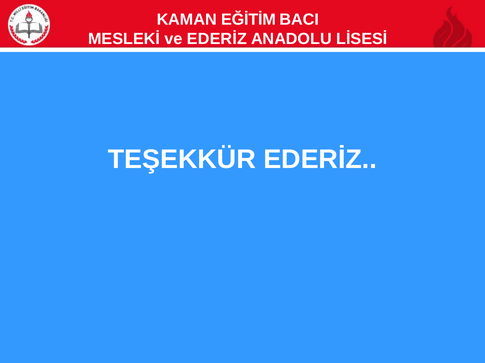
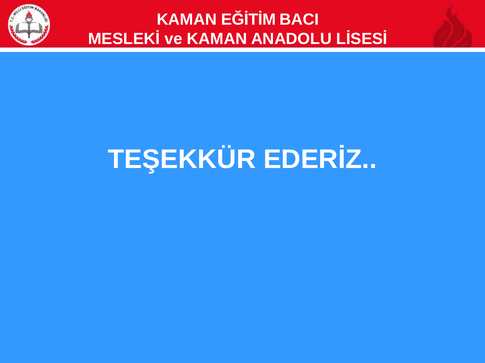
ve EDERİZ: EDERİZ -> KAMAN
